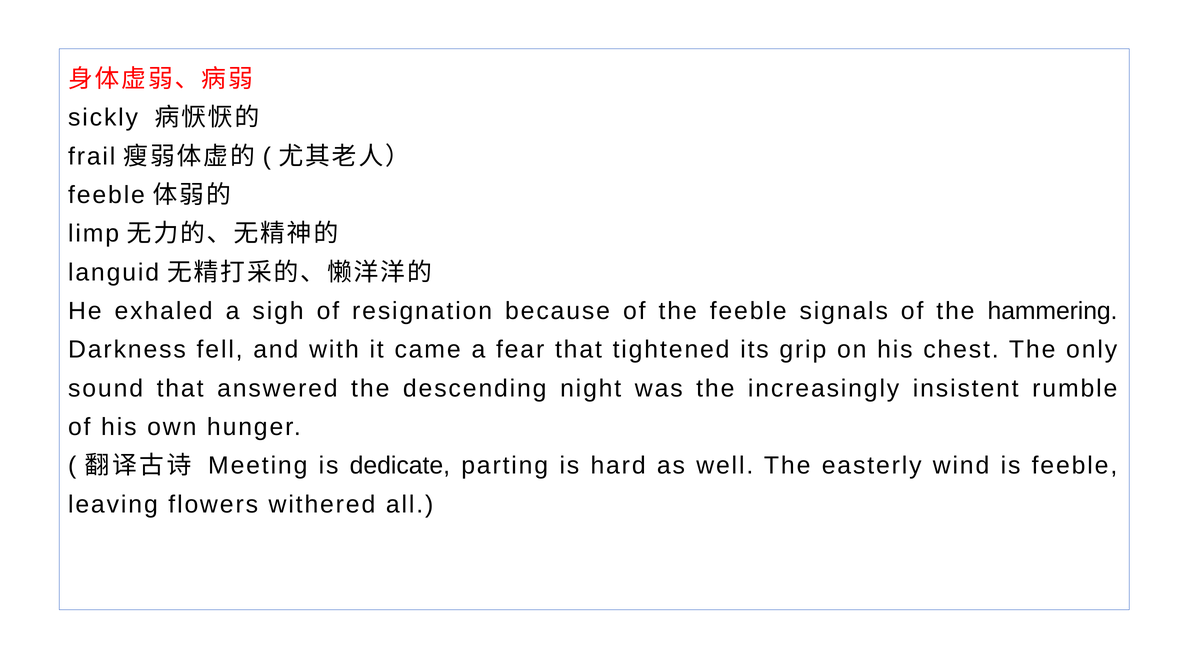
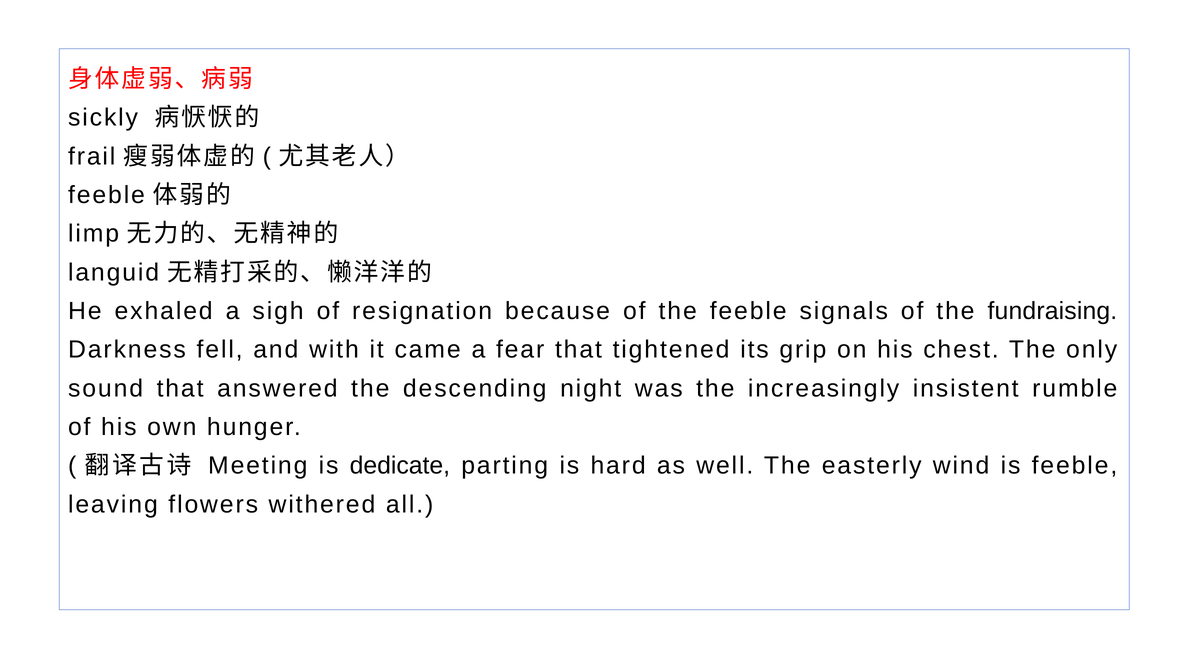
hammering: hammering -> fundraising
